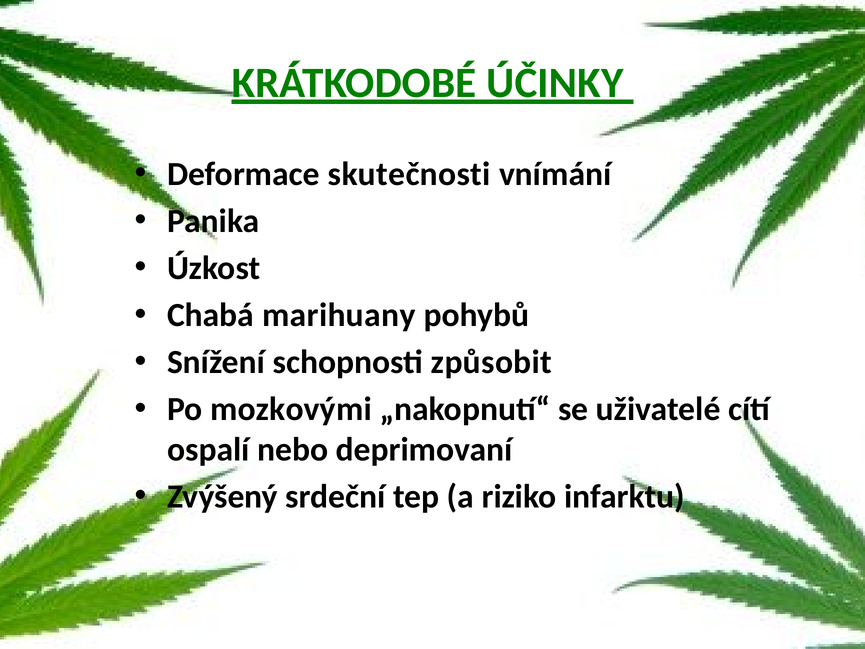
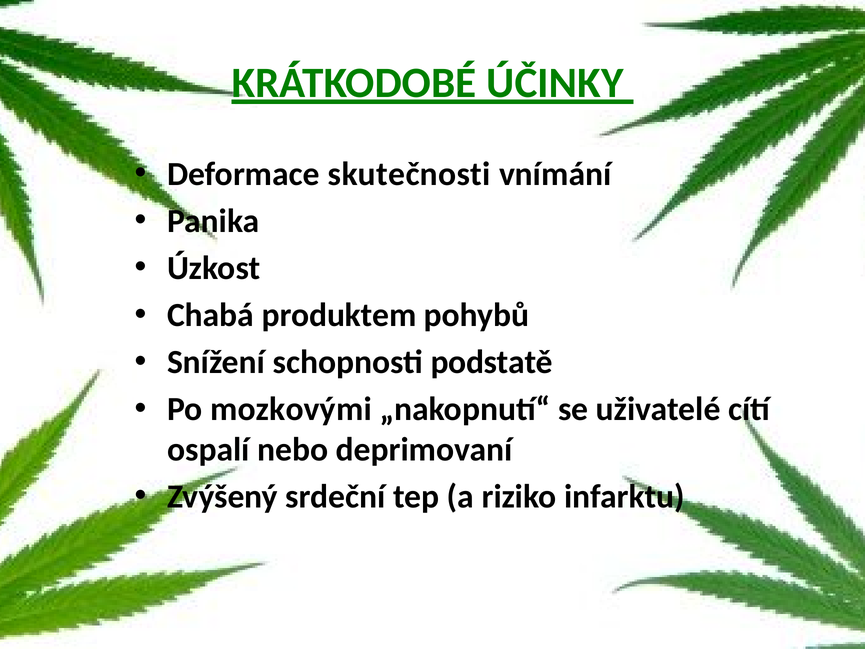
marihuany: marihuany -> produktem
způsobit: způsobit -> podstatě
